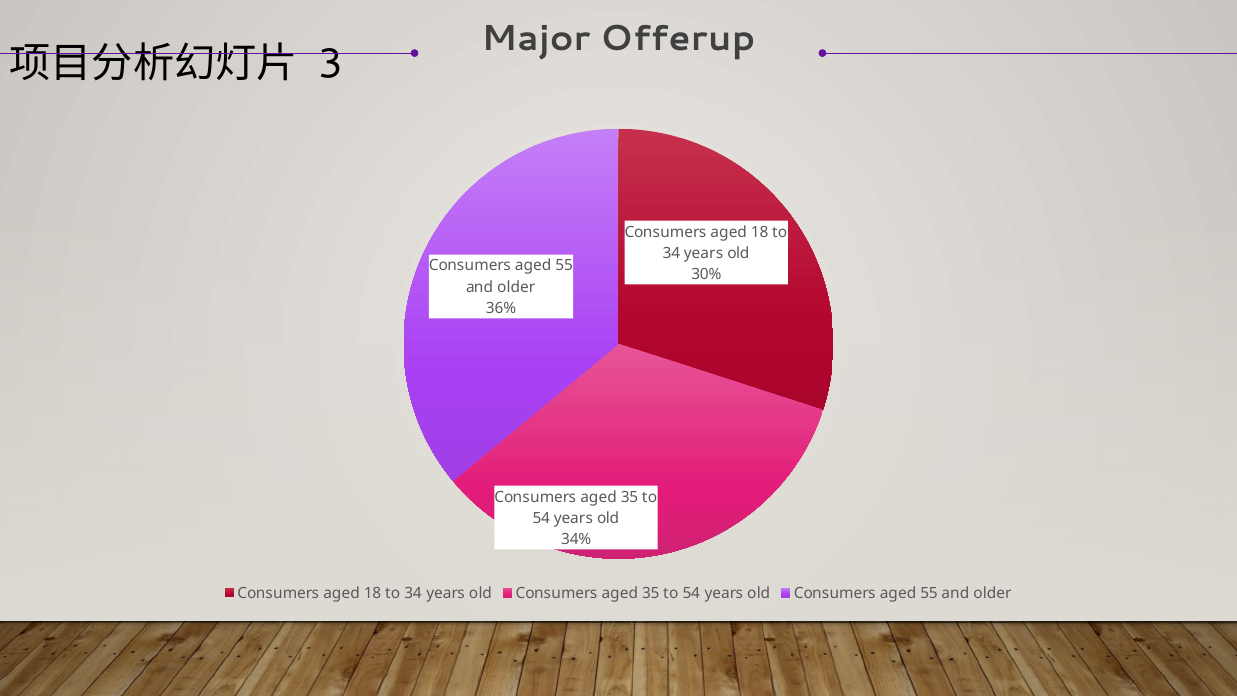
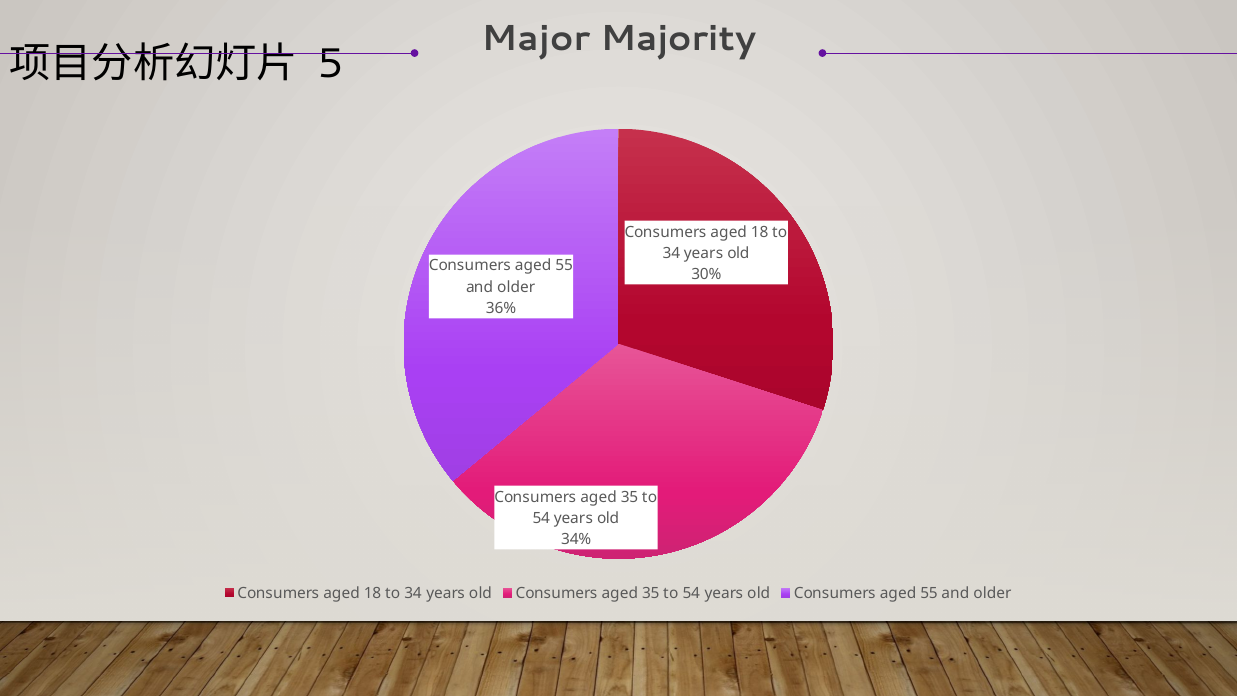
Offerup: Offerup -> Majority
3: 3 -> 5
